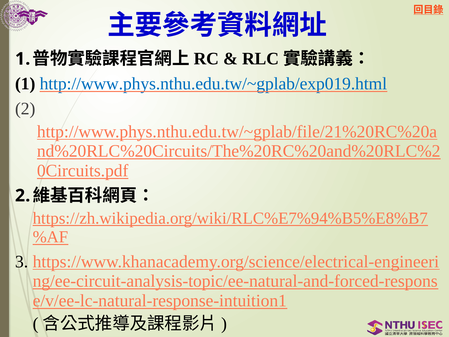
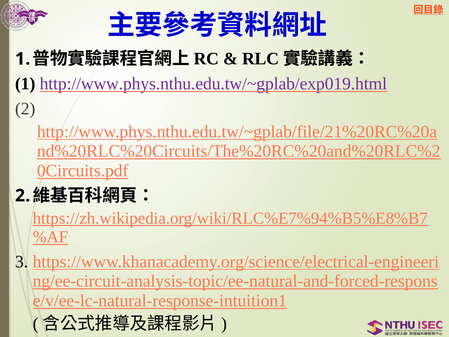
http://www.phys.nthu.edu.tw/~gplab/exp019.html colour: blue -> purple
